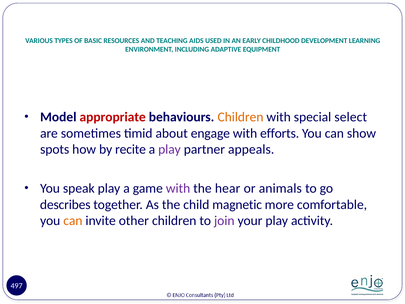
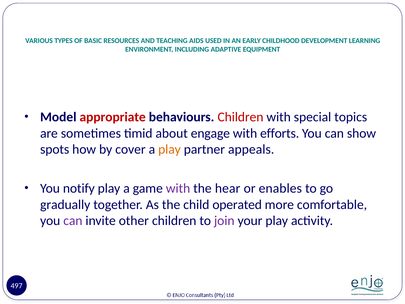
Children at (240, 117) colour: orange -> red
select: select -> topics
recite: recite -> cover
play at (169, 149) colour: purple -> orange
speak: speak -> notify
animals: animals -> enables
describes: describes -> gradually
magnetic: magnetic -> operated
can at (73, 221) colour: orange -> purple
